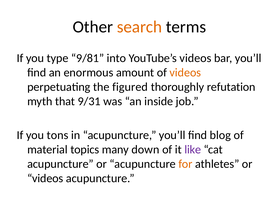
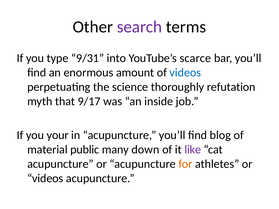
search colour: orange -> purple
9/81: 9/81 -> 9/31
YouTube’s videos: videos -> scarce
videos at (185, 73) colour: orange -> blue
figured: figured -> science
9/31: 9/31 -> 9/17
tons: tons -> your
topics: topics -> public
